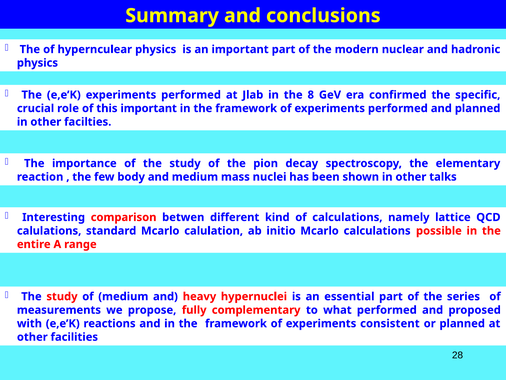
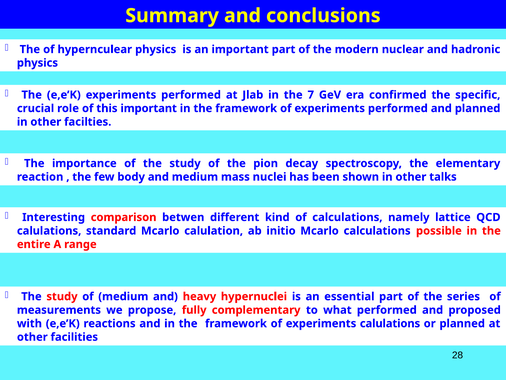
8: 8 -> 7
experiments consistent: consistent -> calulations
